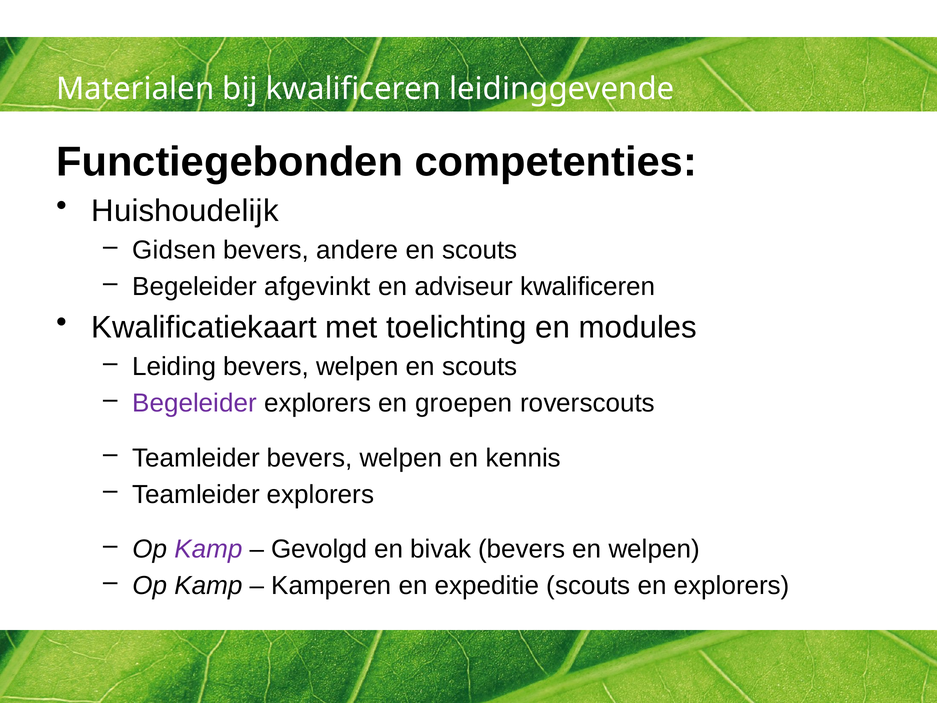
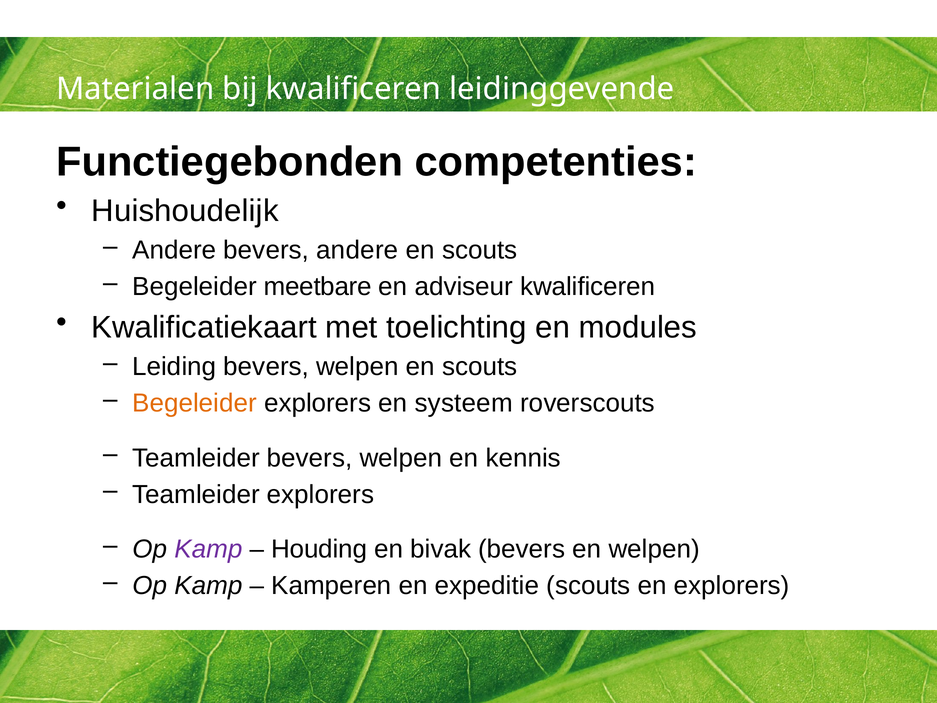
Gidsen at (174, 250): Gidsen -> Andere
afgevinkt: afgevinkt -> meetbare
Begeleider at (195, 403) colour: purple -> orange
groepen: groepen -> systeem
Gevolgd: Gevolgd -> Houding
